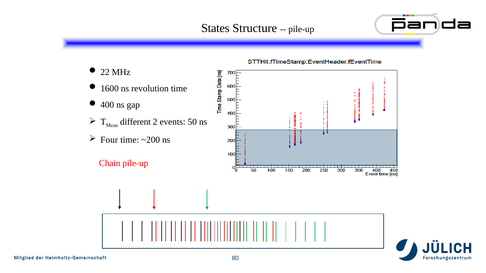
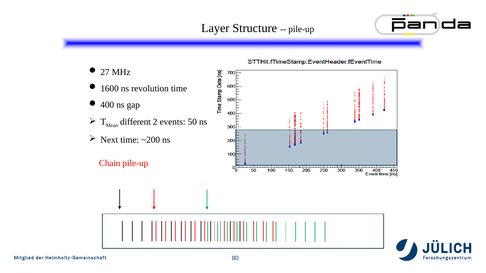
States: States -> Layer
22: 22 -> 27
Four: Four -> Next
